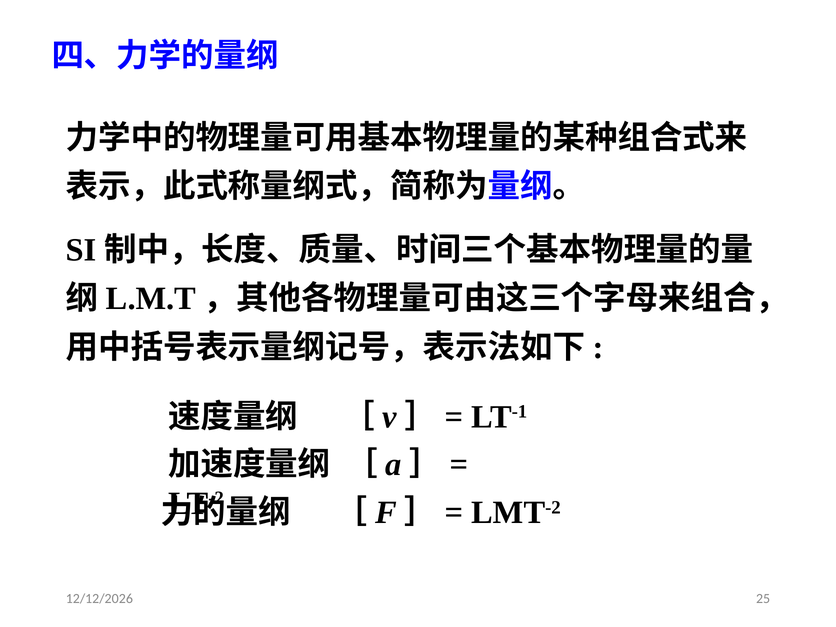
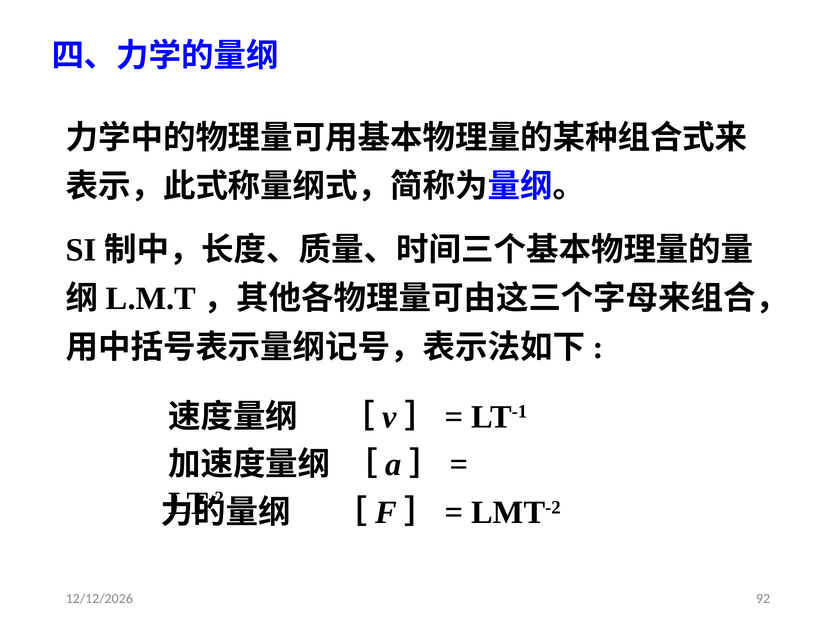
25: 25 -> 92
